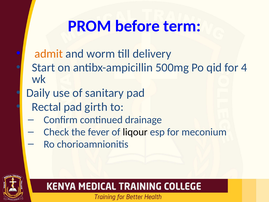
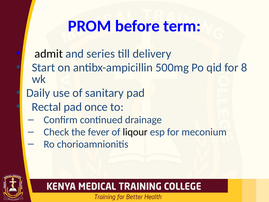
admit colour: orange -> black
worm: worm -> series
4: 4 -> 8
girth: girth -> once
